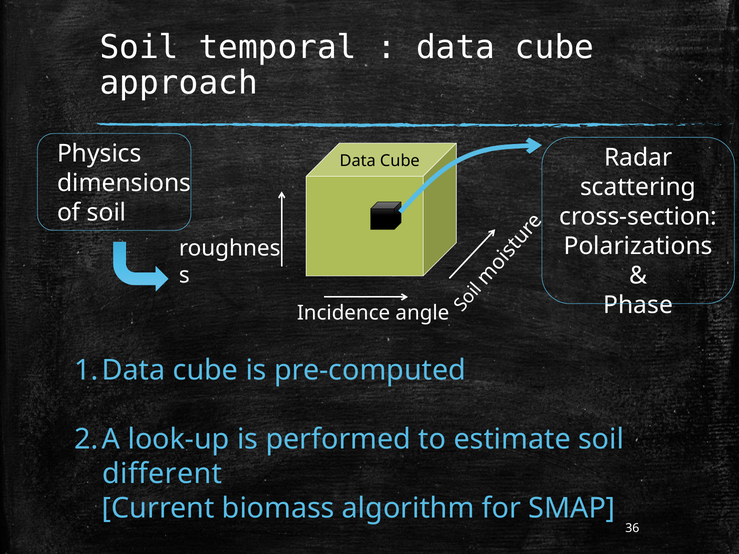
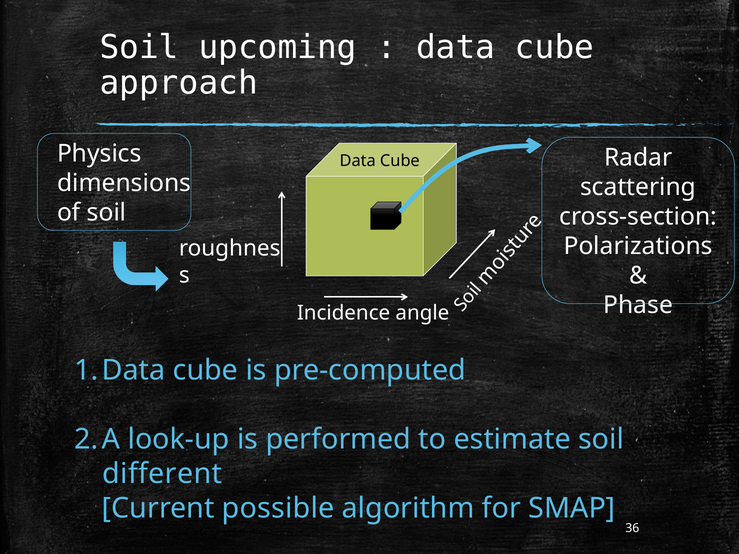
temporal: temporal -> upcoming
biomass: biomass -> possible
